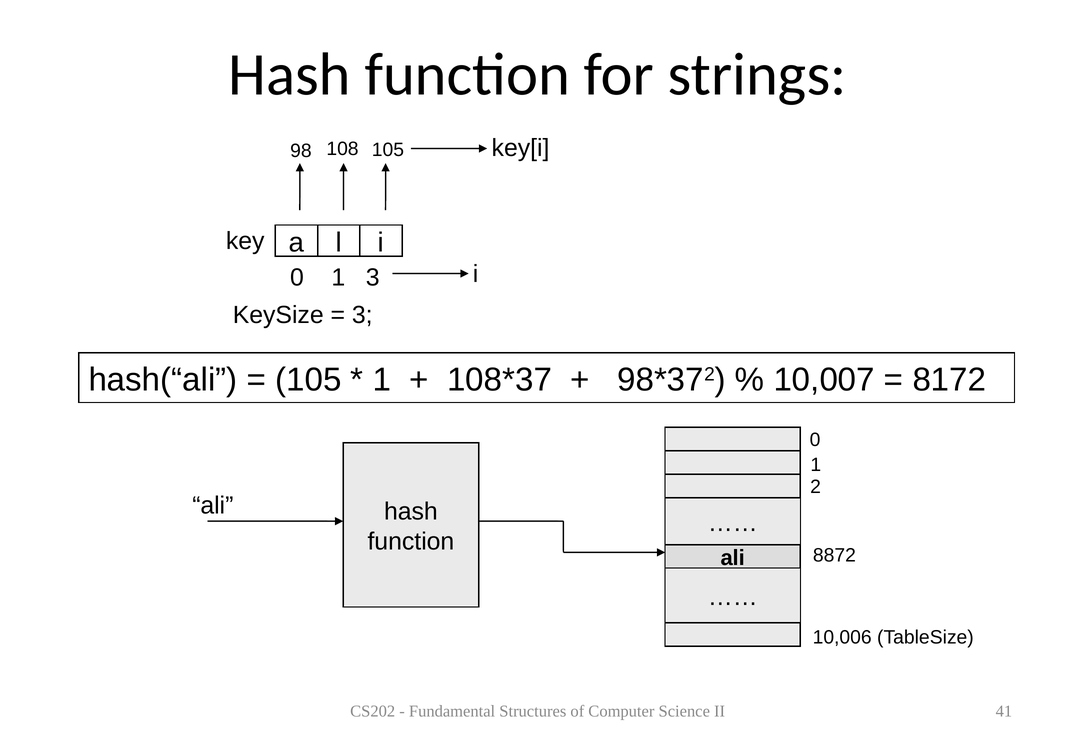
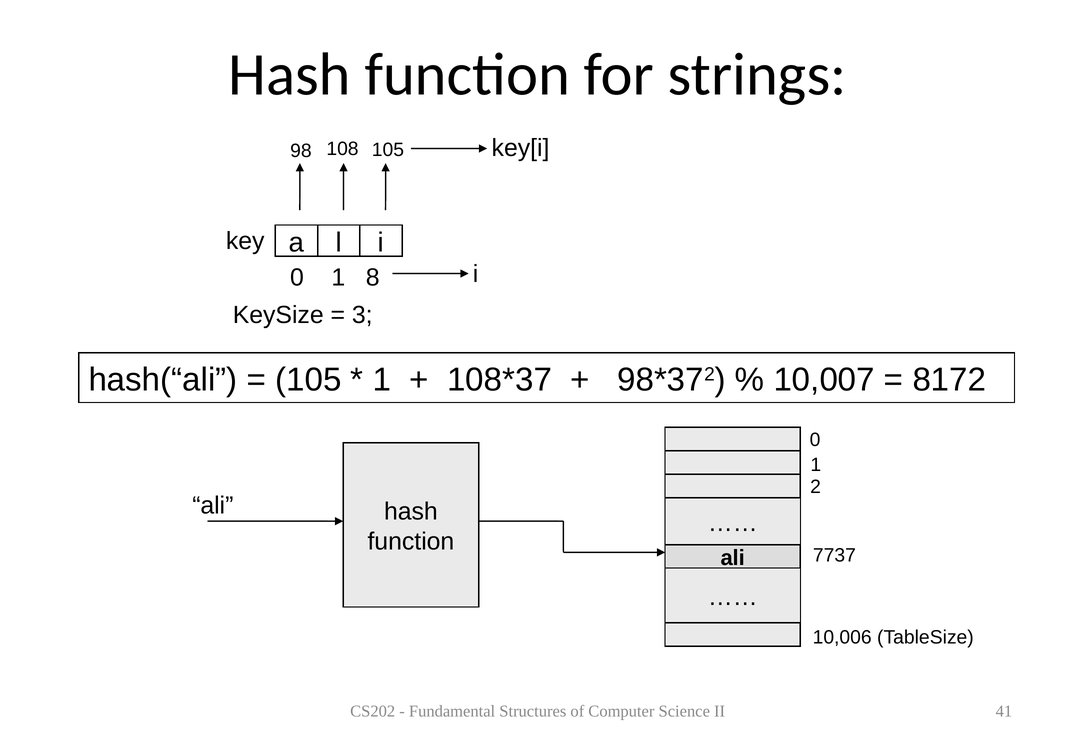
1 3: 3 -> 8
8872: 8872 -> 7737
